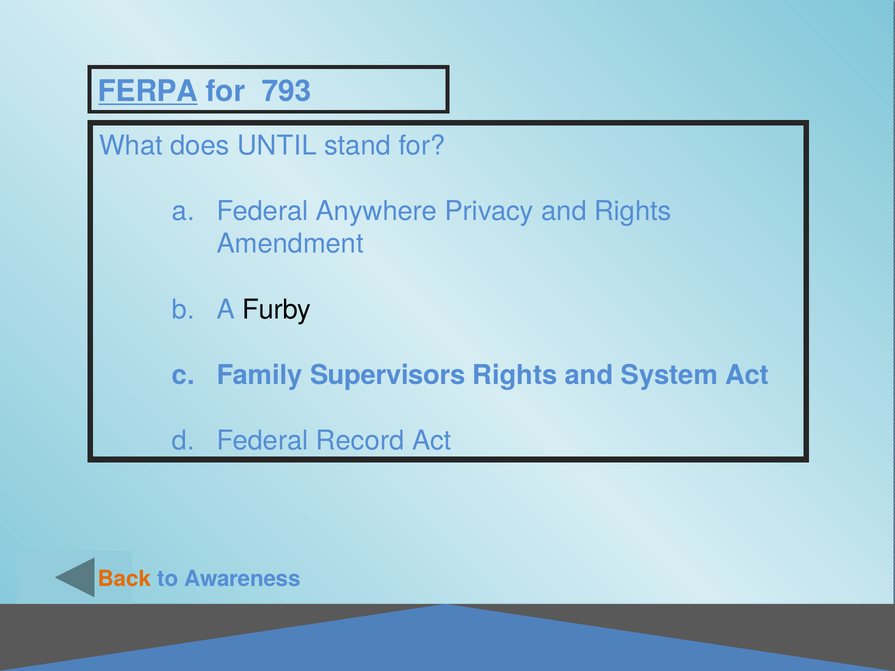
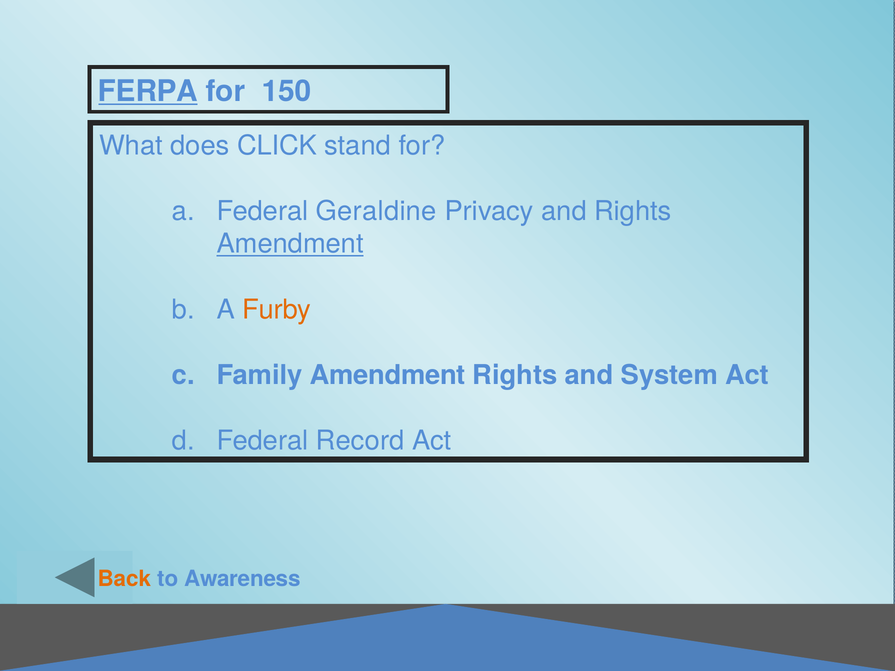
793: 793 -> 150
UNTIL: UNTIL -> CLICK
Anywhere: Anywhere -> Geraldine
Amendment at (290, 244) underline: none -> present
Furby colour: black -> orange
Family Supervisors: Supervisors -> Amendment
